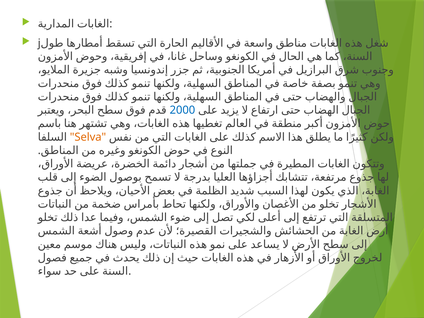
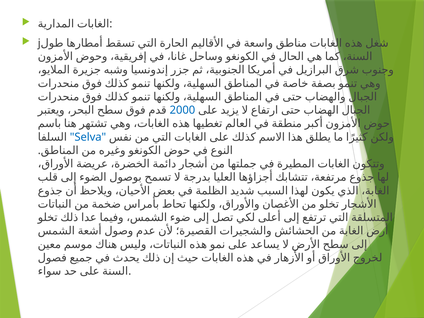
Selva colour: orange -> blue
